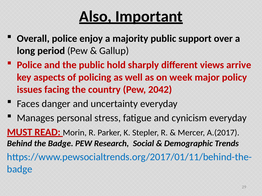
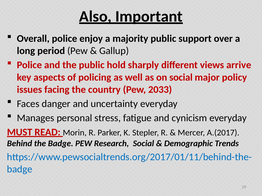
on week: week -> social
2042: 2042 -> 2033
